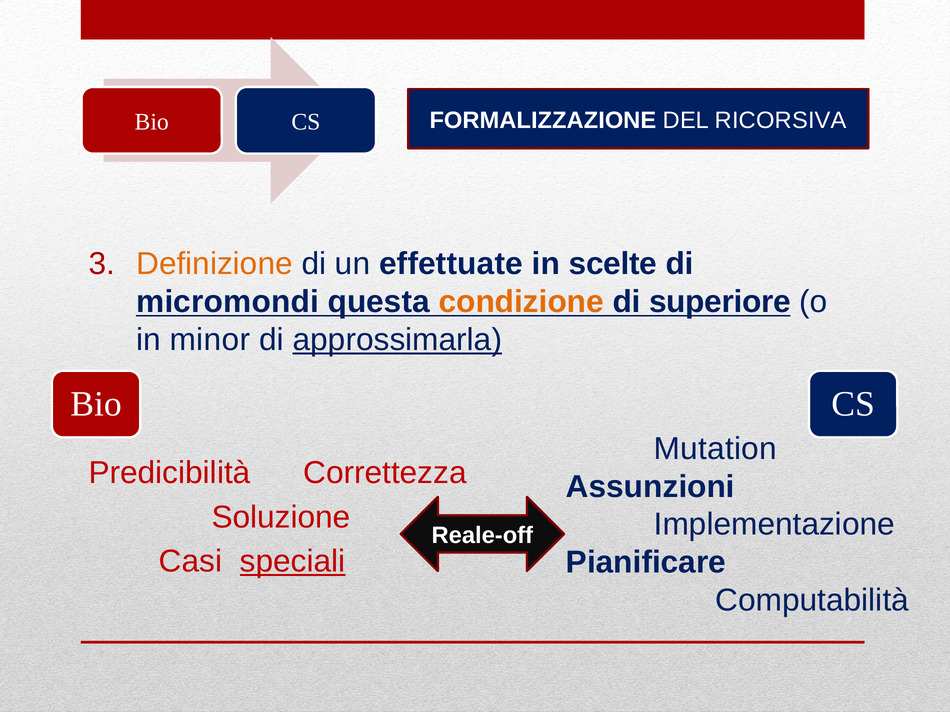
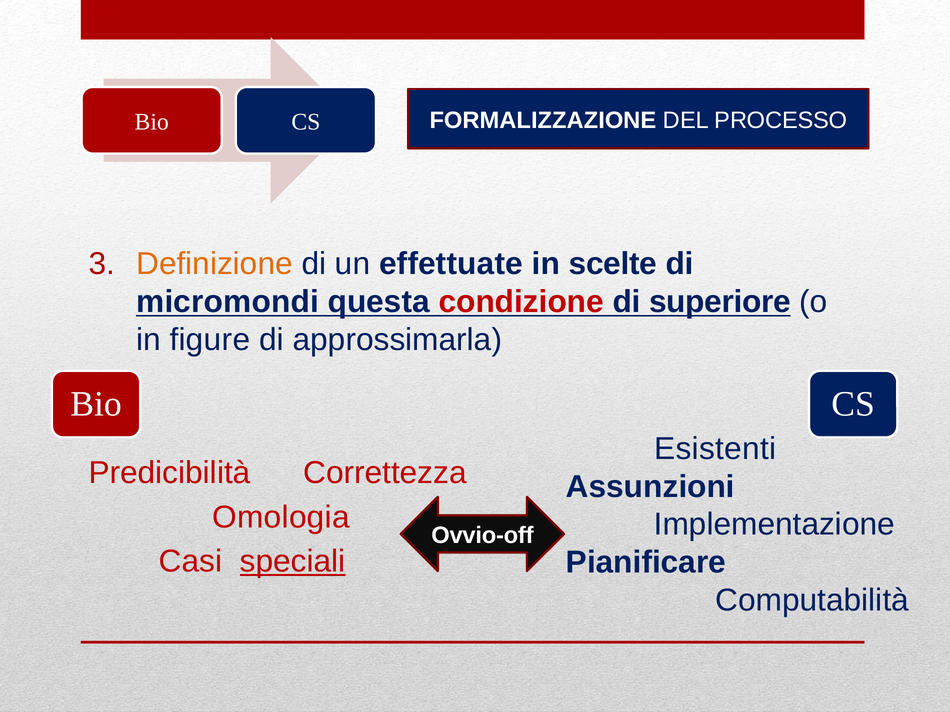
RICORSIVA: RICORSIVA -> PROCESSO
condizione colour: orange -> red
minor: minor -> figure
approssimarla underline: present -> none
Mutation: Mutation -> Esistenti
Soluzione: Soluzione -> Omologia
Reale-off: Reale-off -> Ovvio-off
